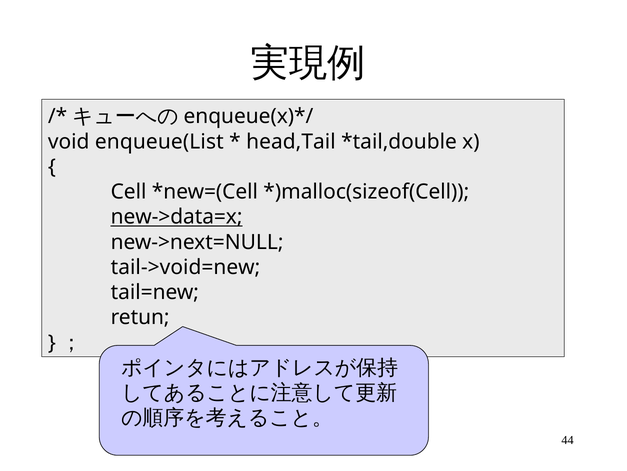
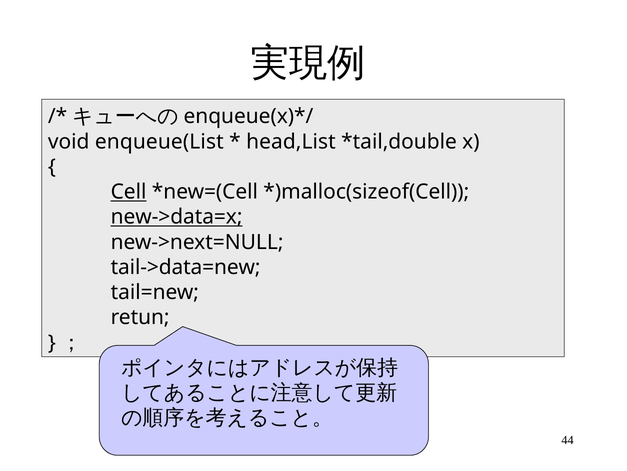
head,Tail: head,Tail -> head,List
Cell underline: none -> present
tail->void=new: tail->void=new -> tail->data=new
